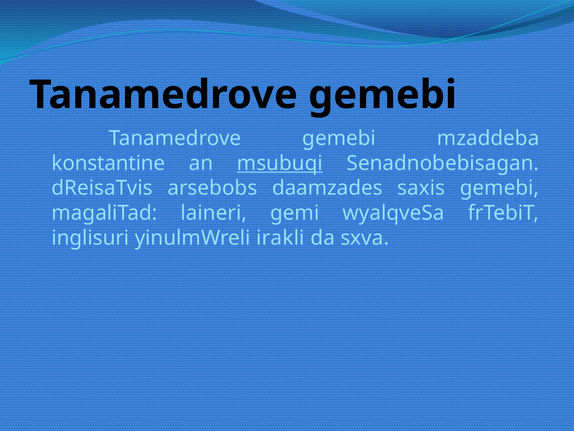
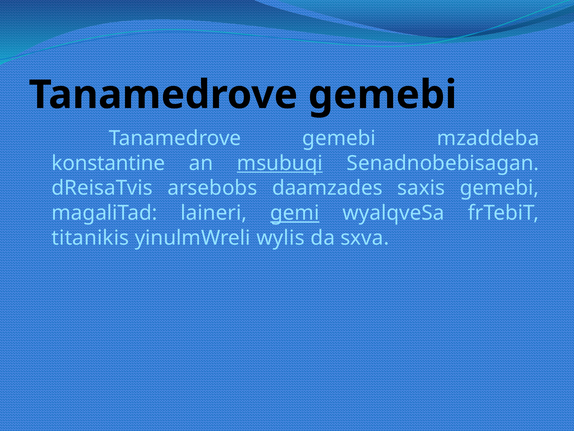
gemi underline: none -> present
inglisuri: inglisuri -> titanikis
irakli: irakli -> wylis
